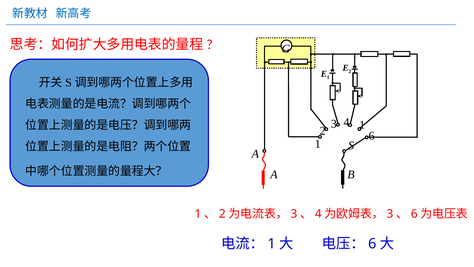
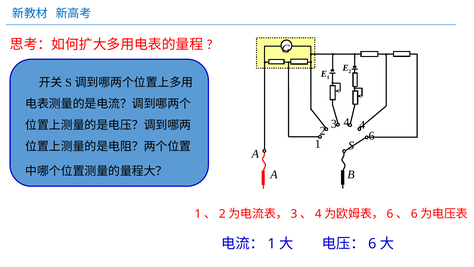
4 1: 1 -> 4
3 at (390, 213): 3 -> 6
